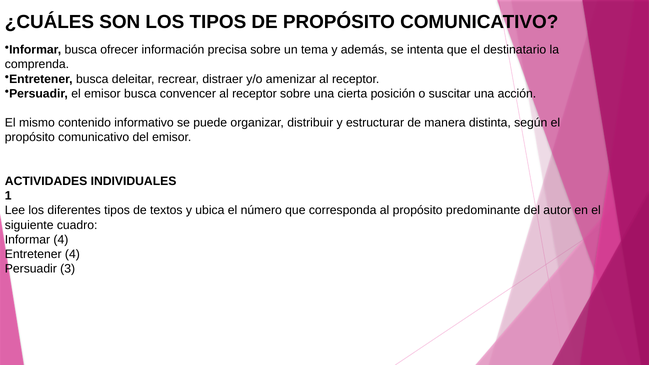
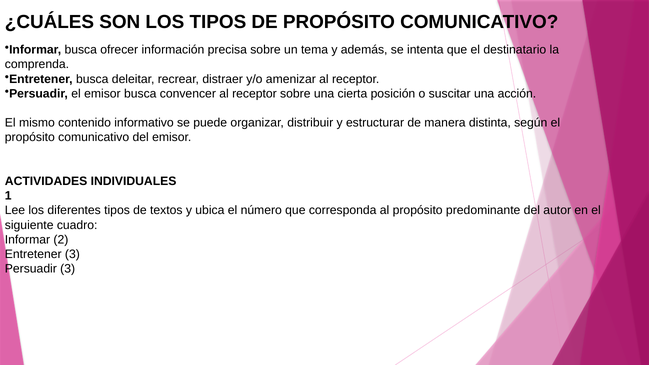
Informar 4: 4 -> 2
Entretener 4: 4 -> 3
